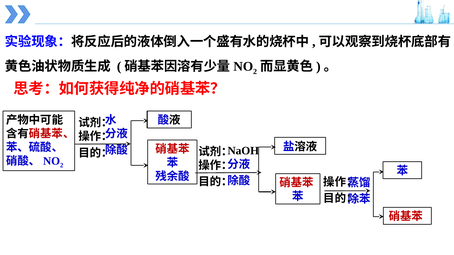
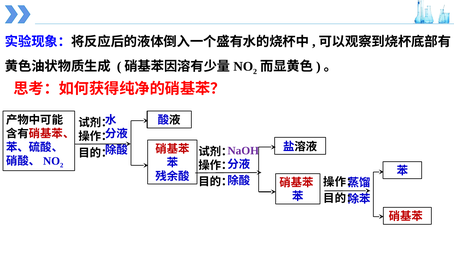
NaOH colour: black -> purple
